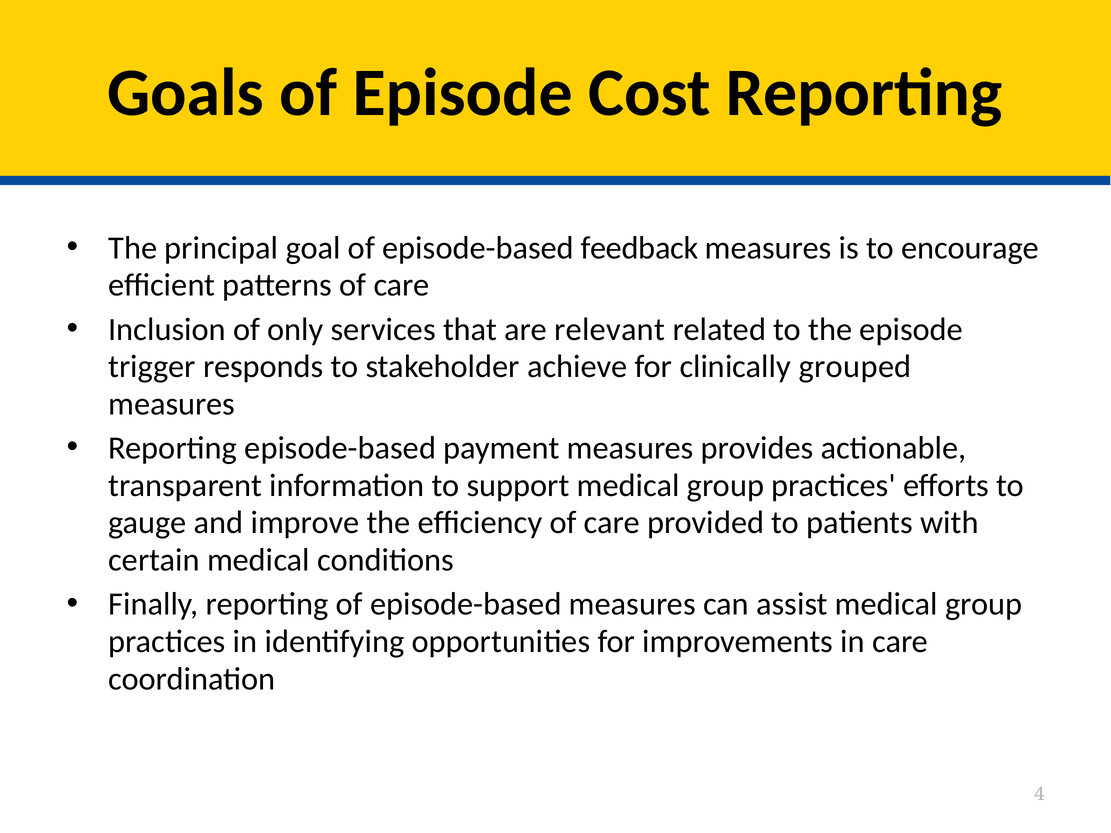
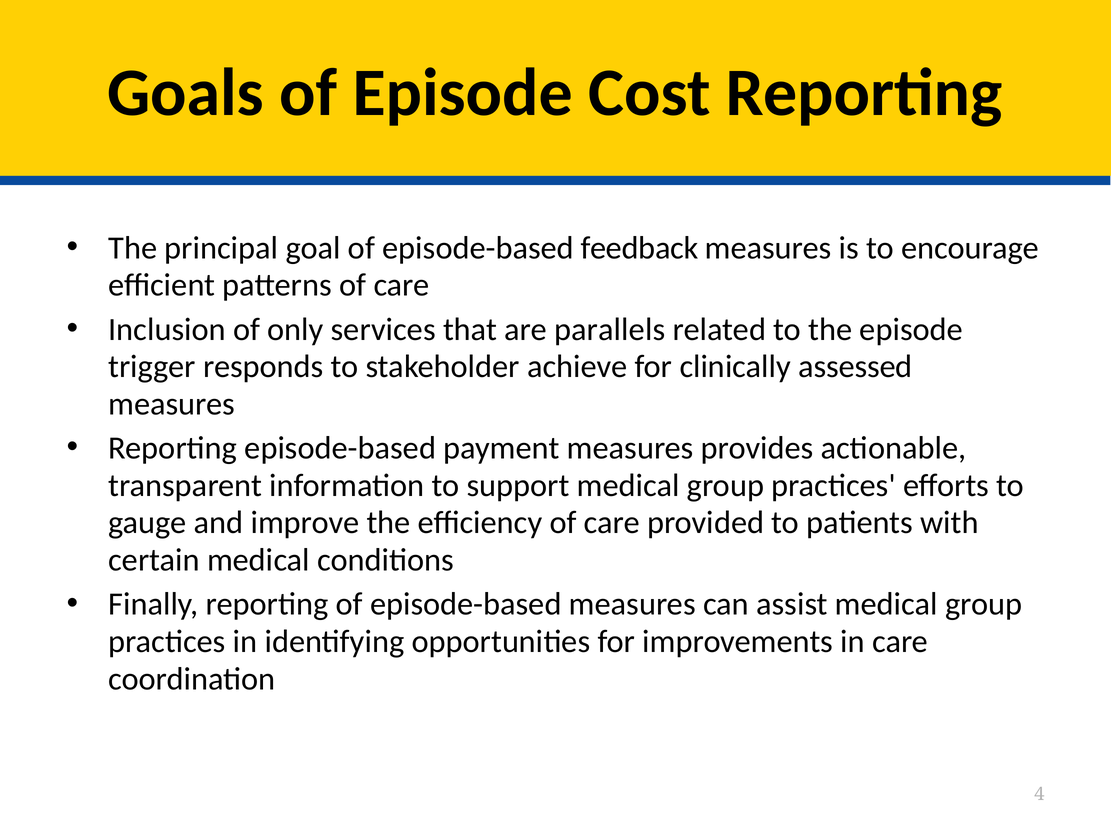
relevant: relevant -> parallels
grouped: grouped -> assessed
